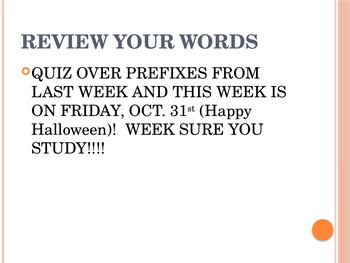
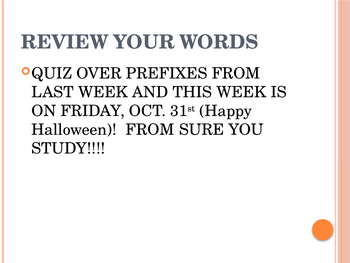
Halloween WEEK: WEEK -> FROM
